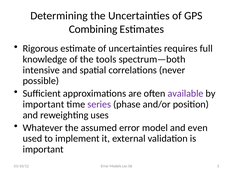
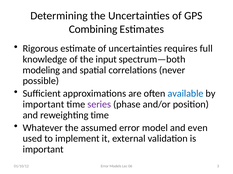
tools: tools -> input
intensive: intensive -> modeling
available colour: purple -> blue
reweighting uses: uses -> time
